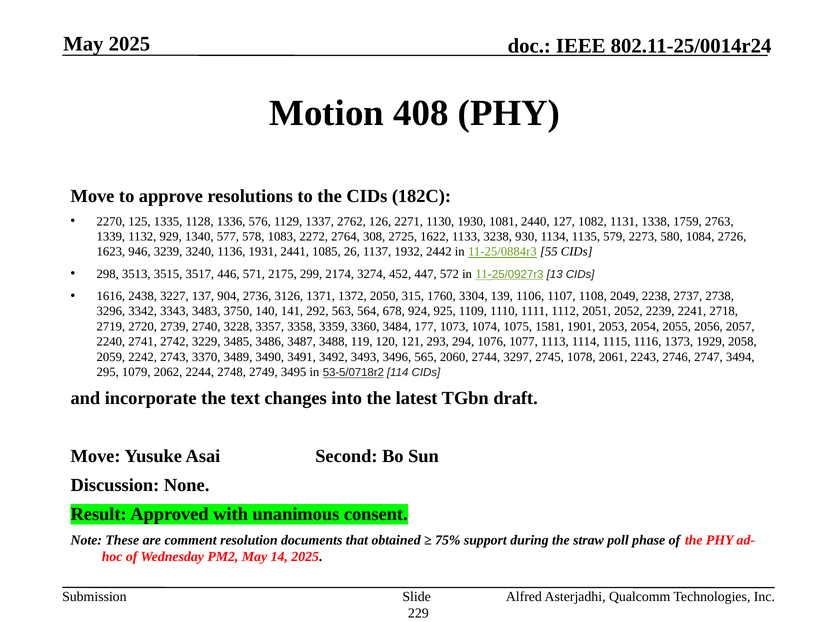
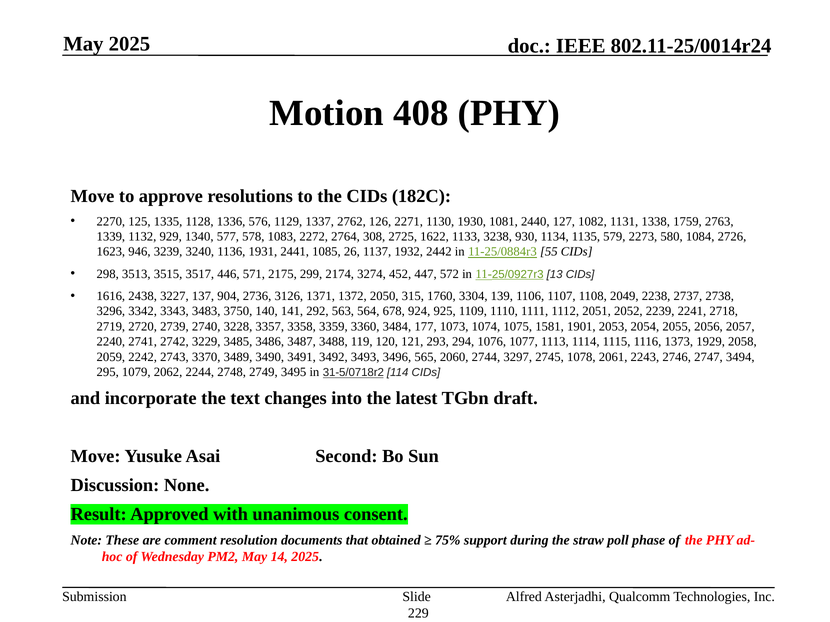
53-5/0718r2: 53-5/0718r2 -> 31-5/0718r2
